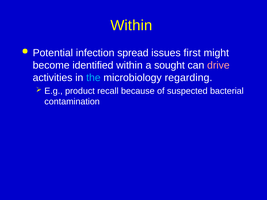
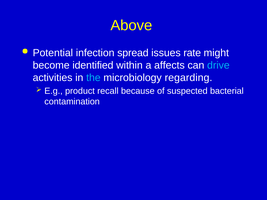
Within at (131, 26): Within -> Above
first: first -> rate
sought: sought -> affects
drive colour: pink -> light blue
